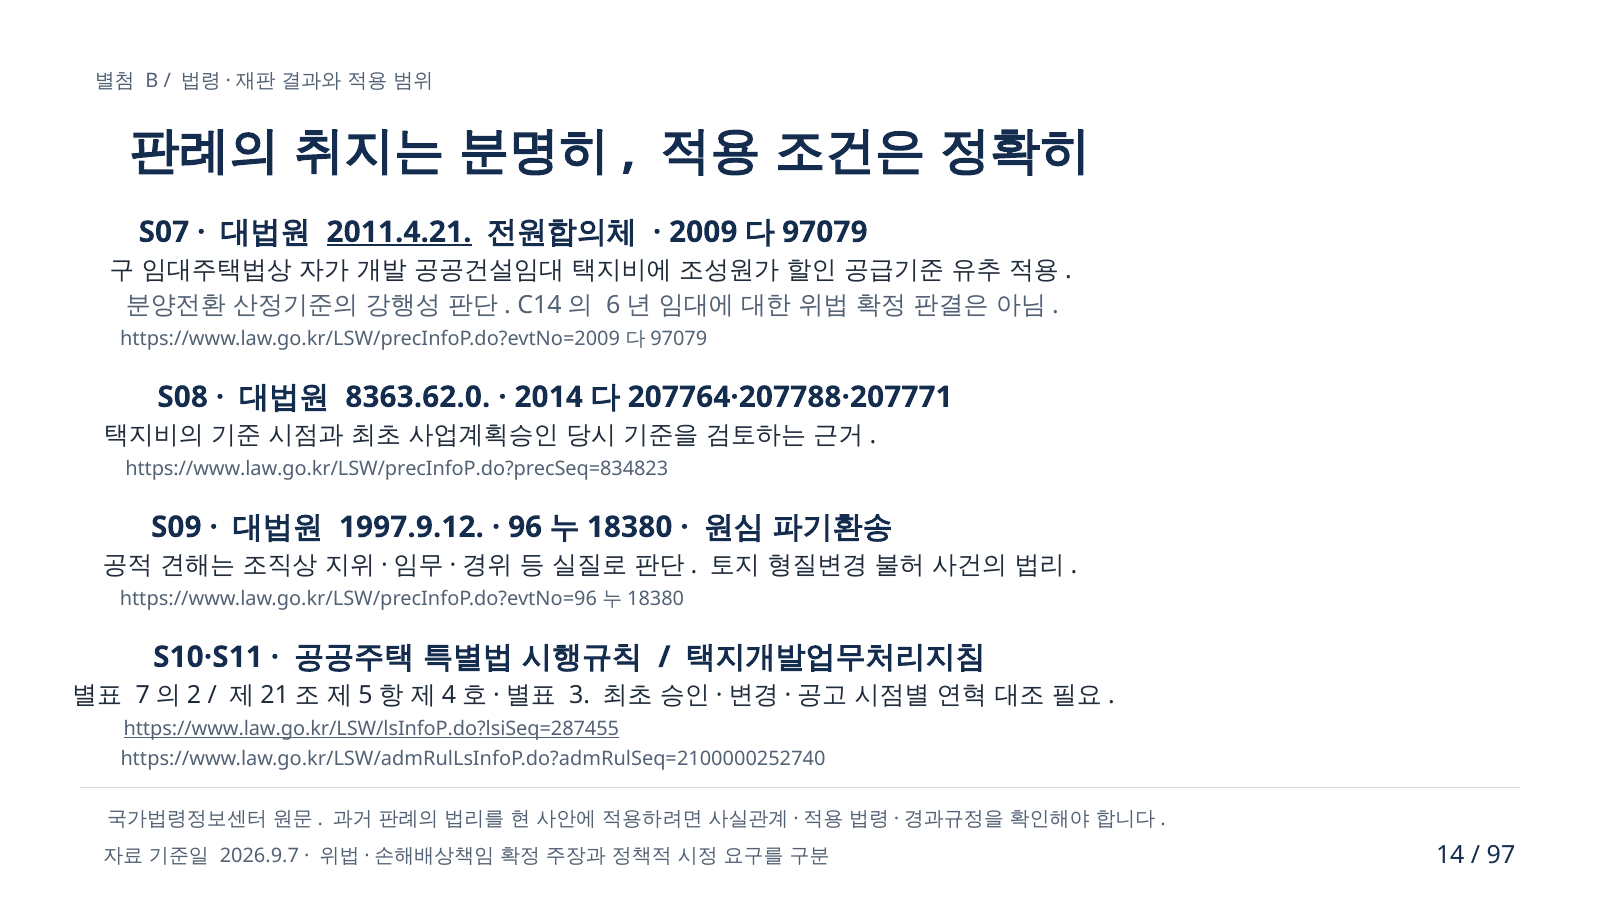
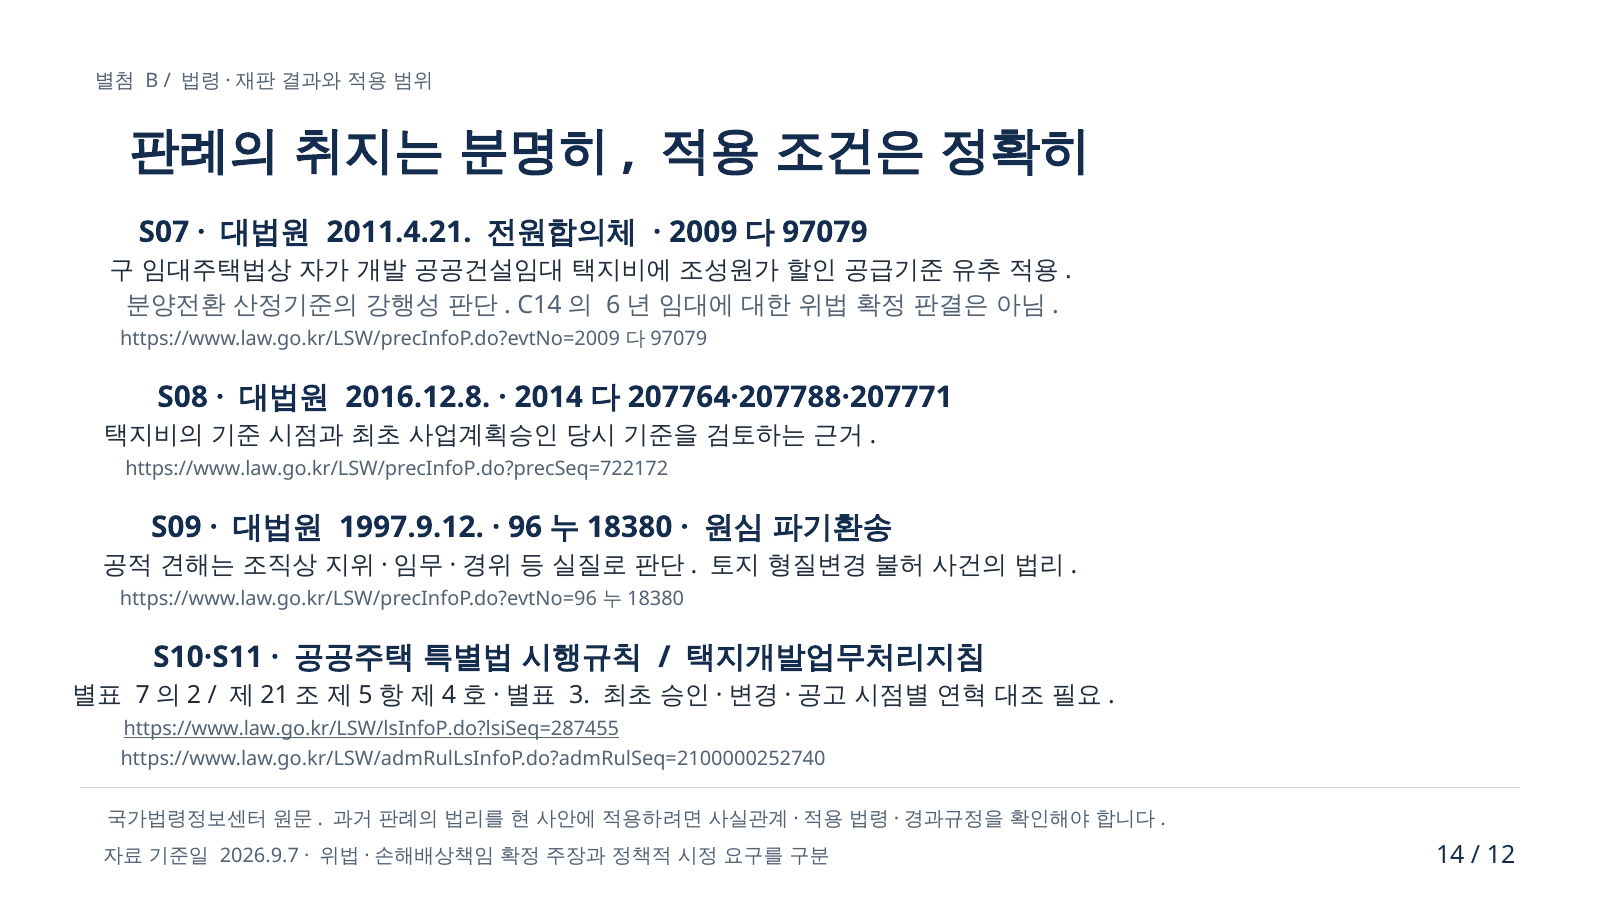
2011.4.21 underline: present -> none
8363.62.0: 8363.62.0 -> 2016.12.8
https://www.law.go.kr/LSW/precInfoP.do?precSeq=834823: https://www.law.go.kr/LSW/precInfoP.do?precSeq=834823 -> https://www.law.go.kr/LSW/precInfoP.do?precSeq=722172
97: 97 -> 12
